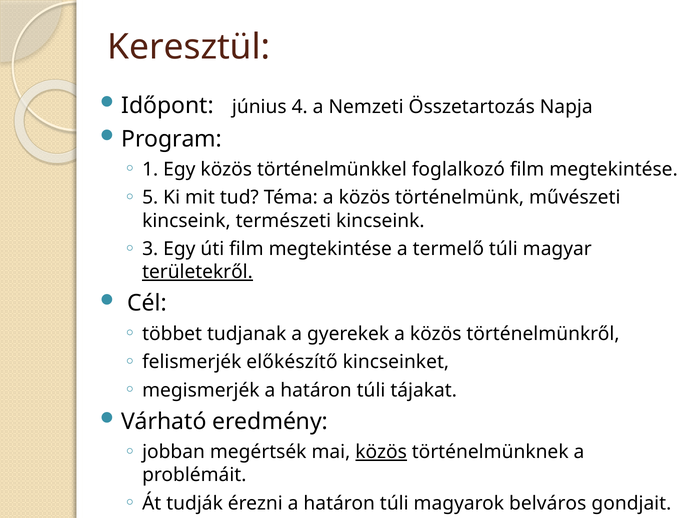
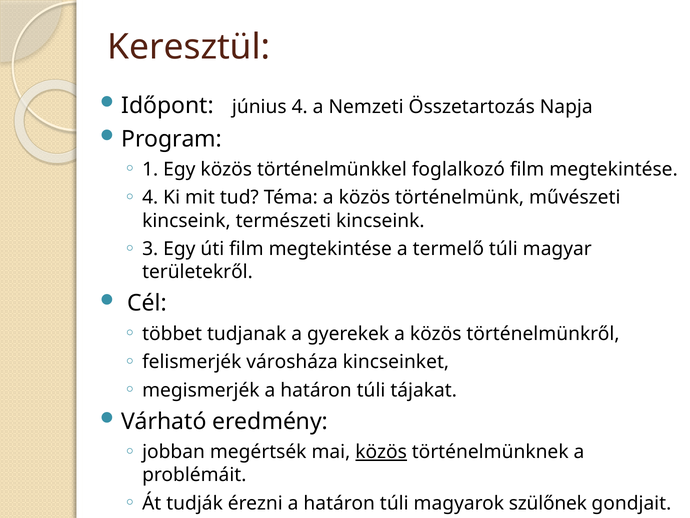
5 at (150, 197): 5 -> 4
területekről underline: present -> none
előkészítő: előkészítő -> városháza
belváros: belváros -> szülőnek
